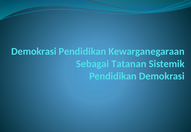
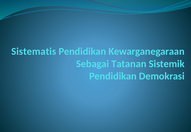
Demokrasi at (34, 52): Demokrasi -> Sistematis
